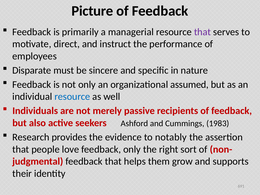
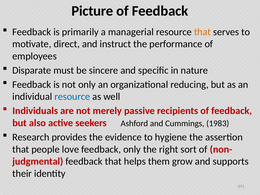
that at (202, 32) colour: purple -> orange
assumed: assumed -> reducing
notably: notably -> hygiene
